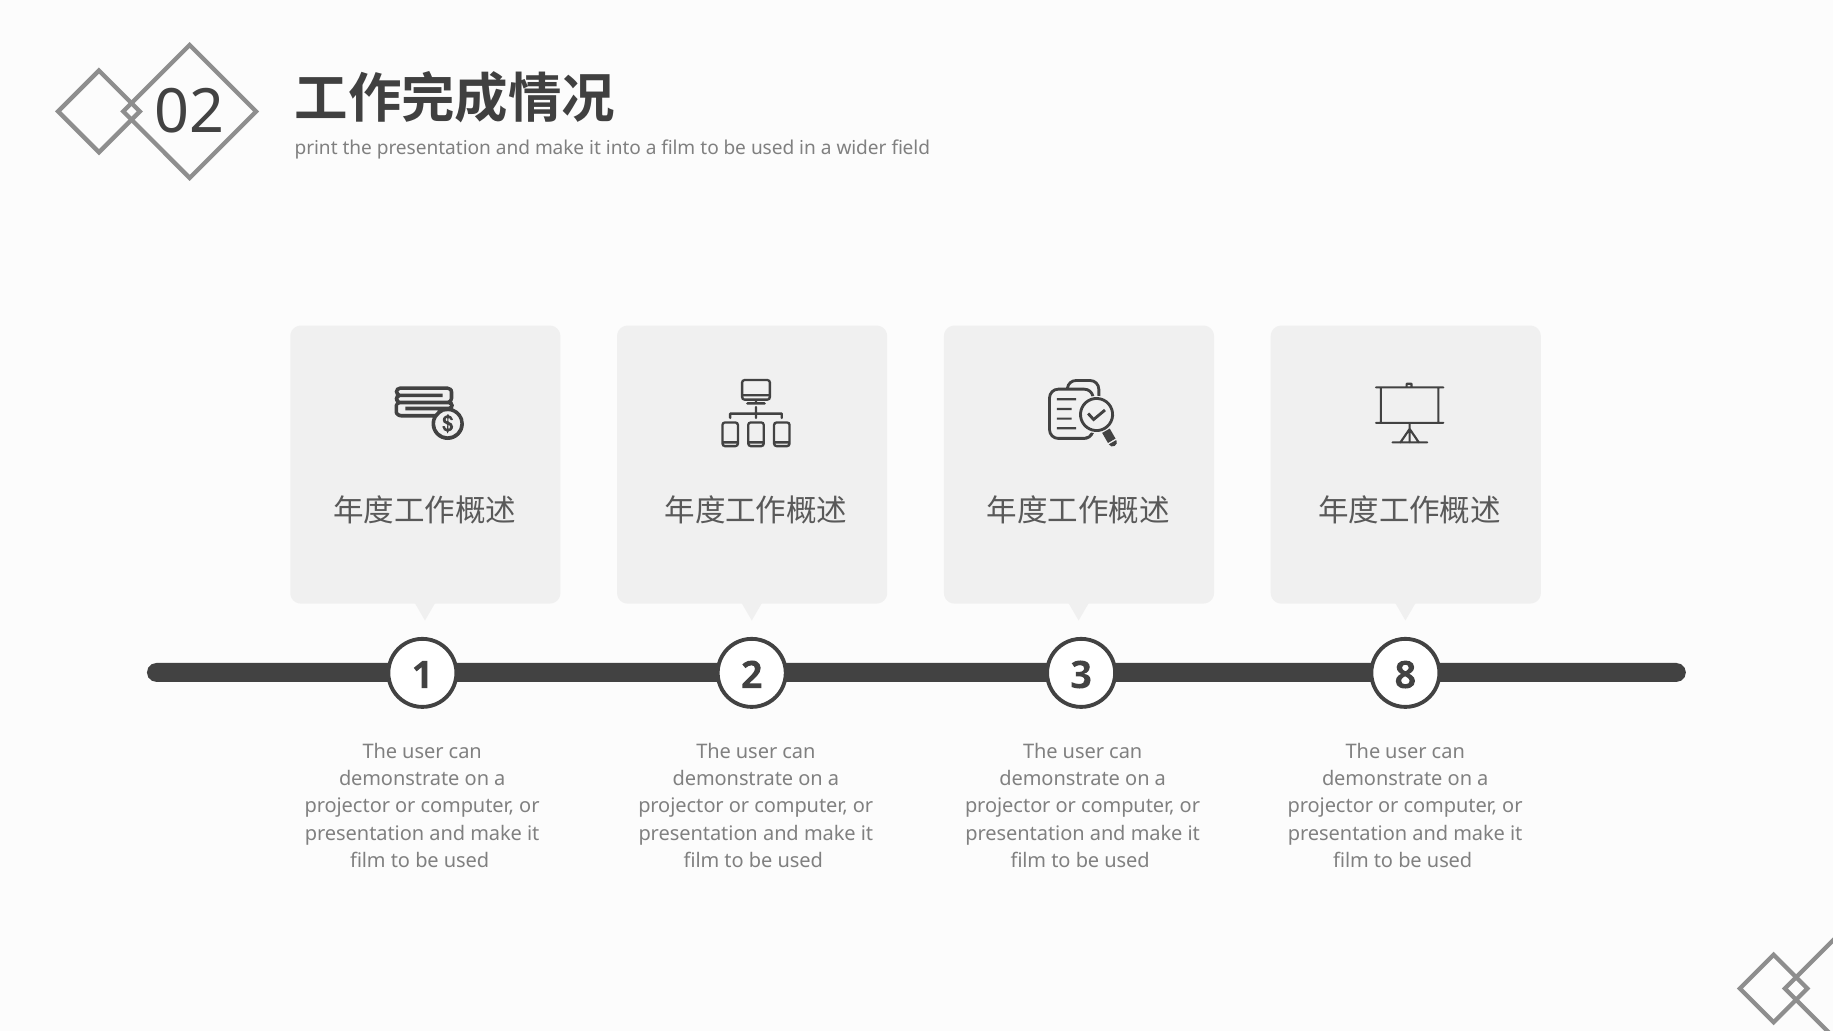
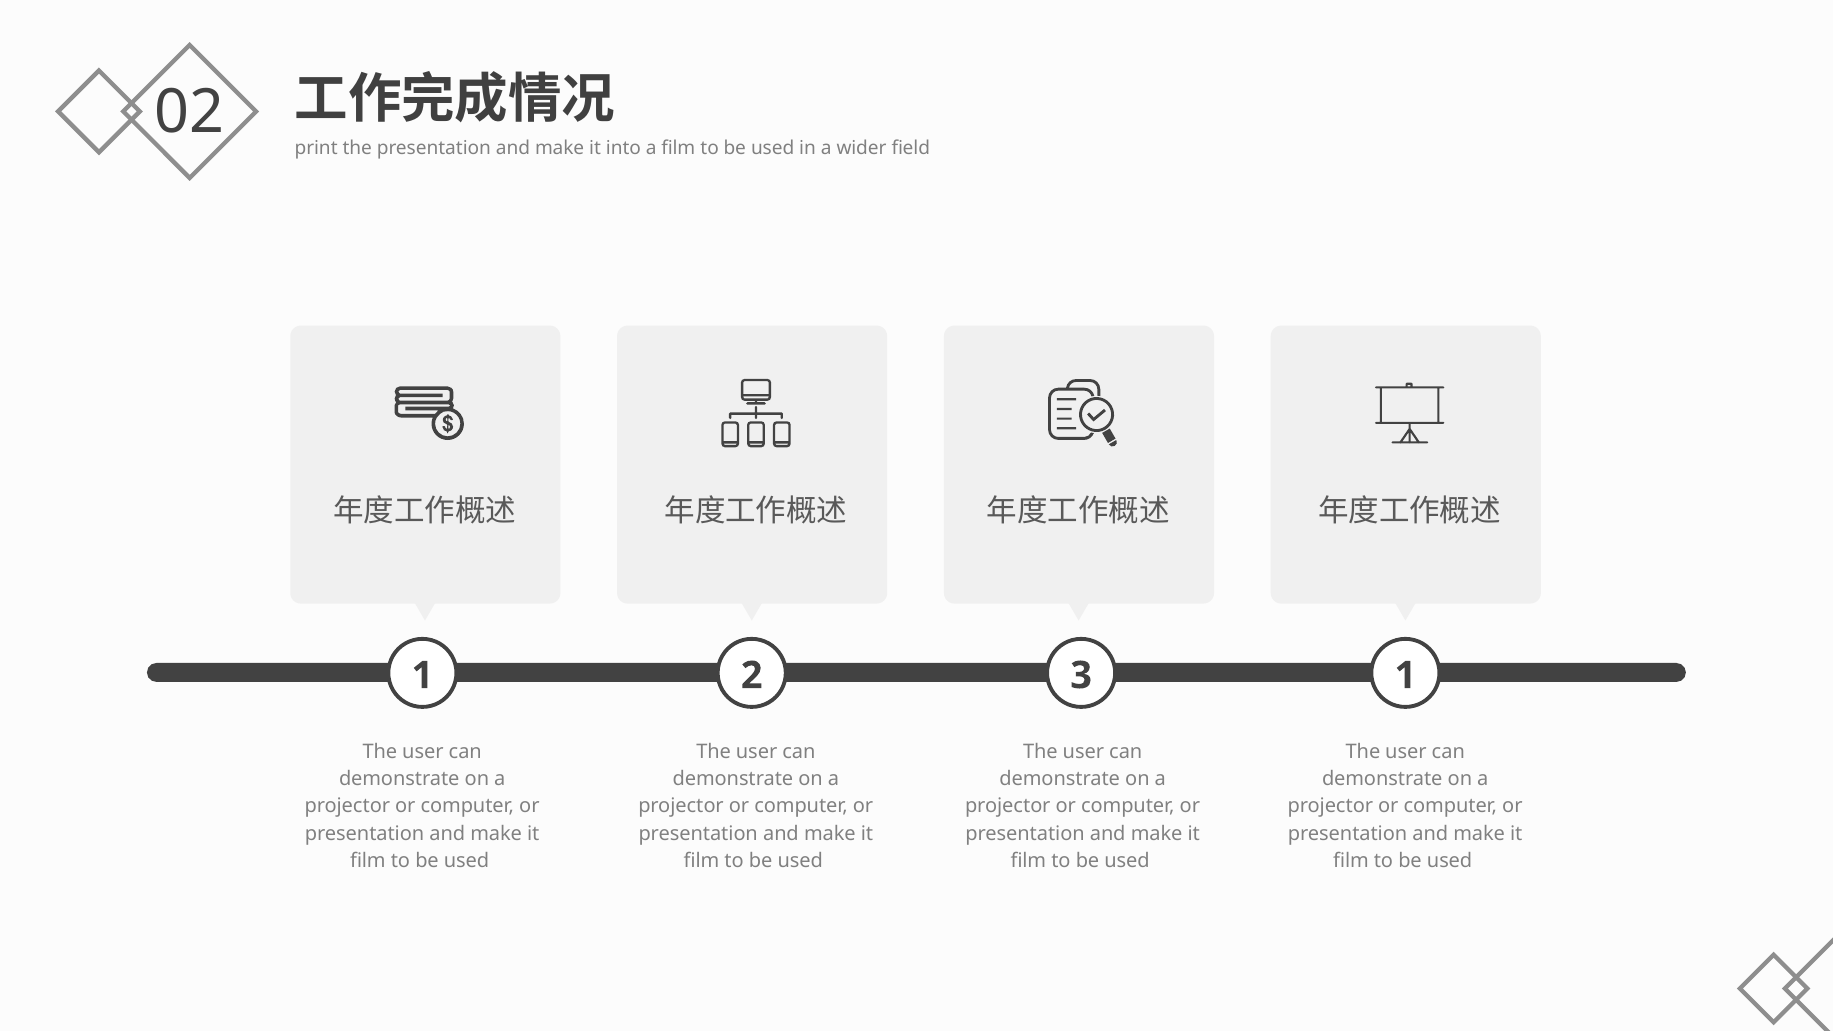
1 8: 8 -> 1
